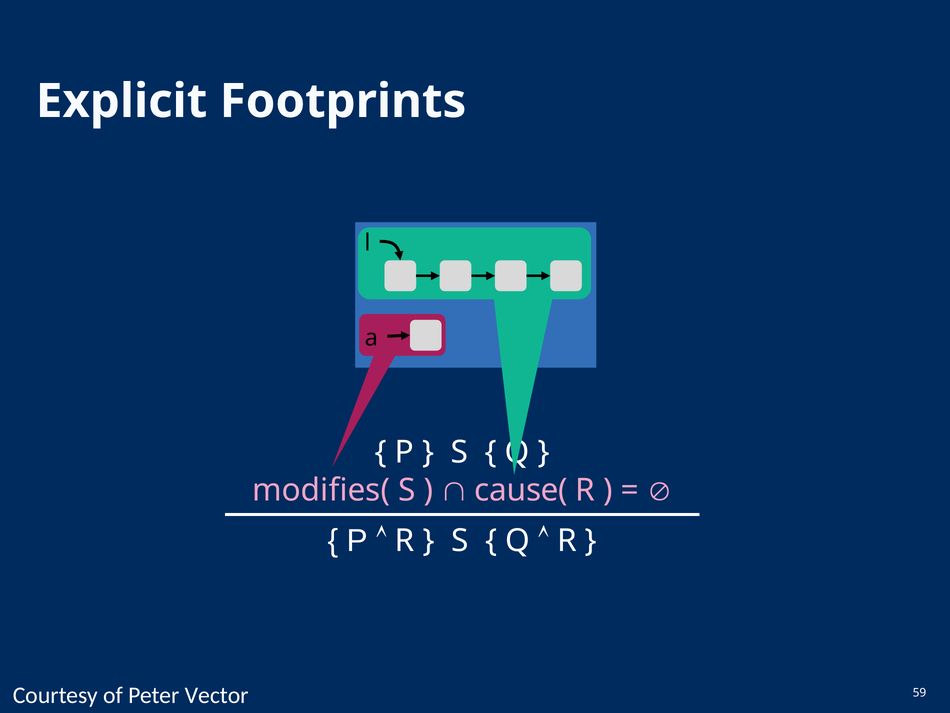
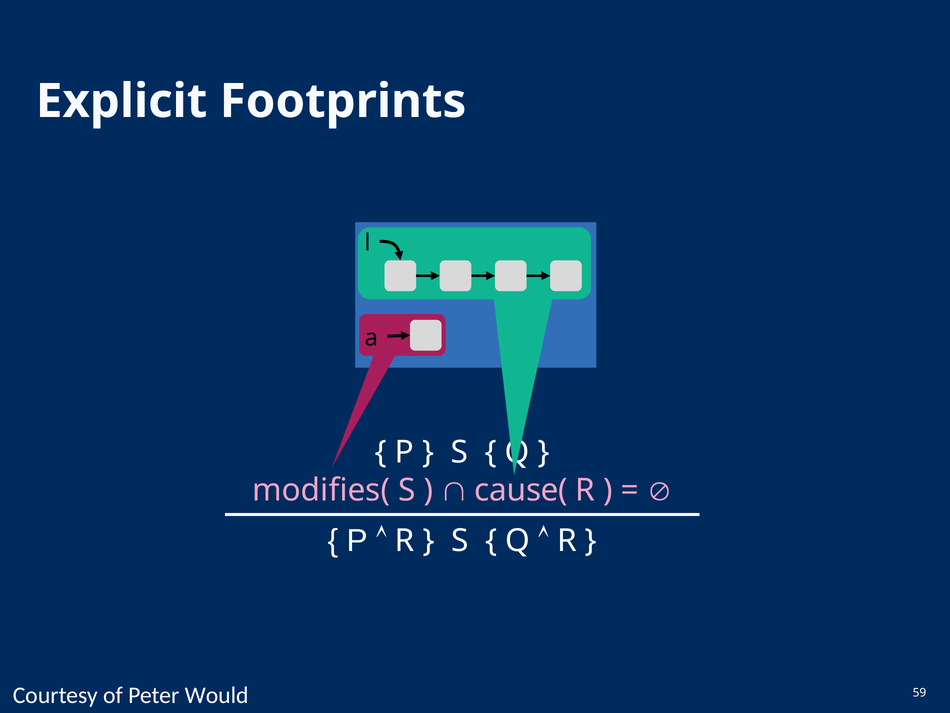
Vector: Vector -> Would
